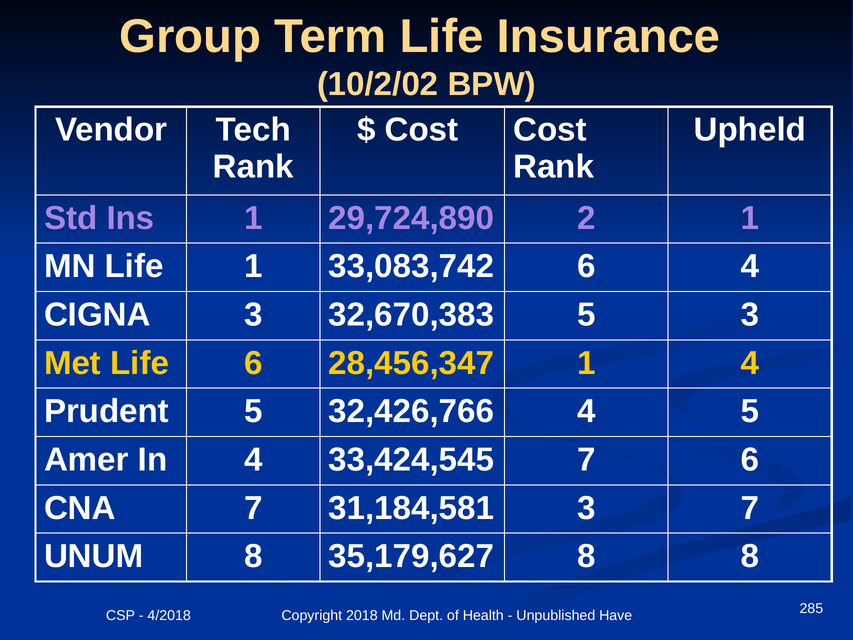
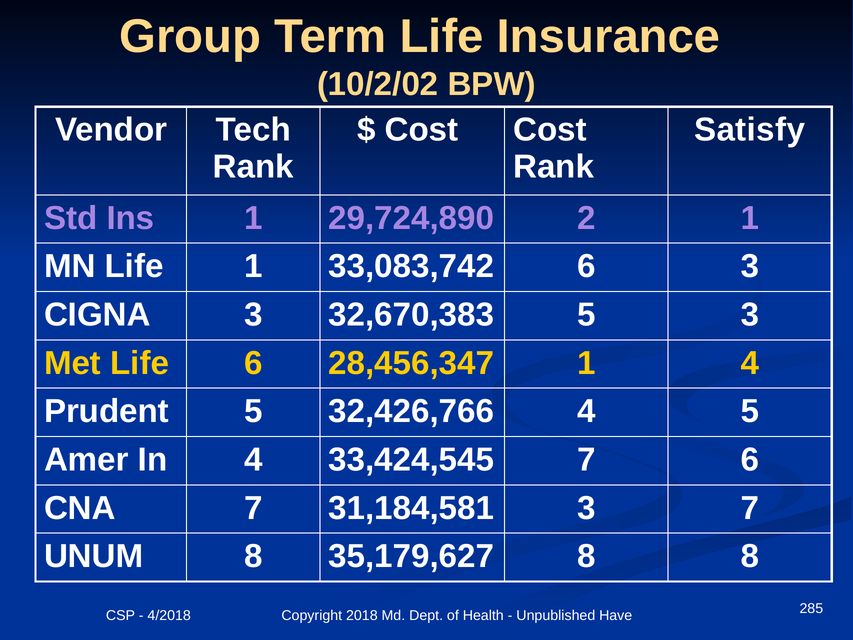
Upheld: Upheld -> Satisfy
6 4: 4 -> 3
